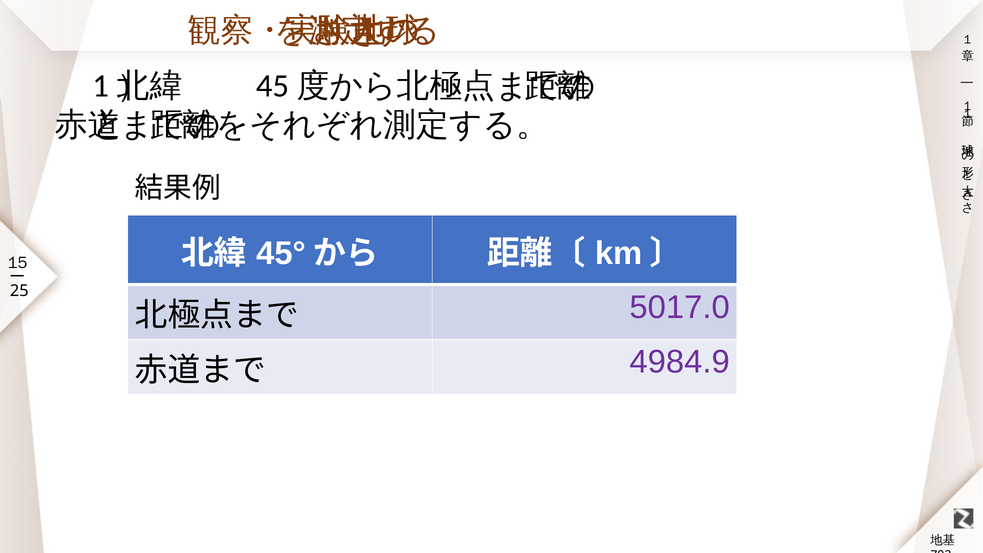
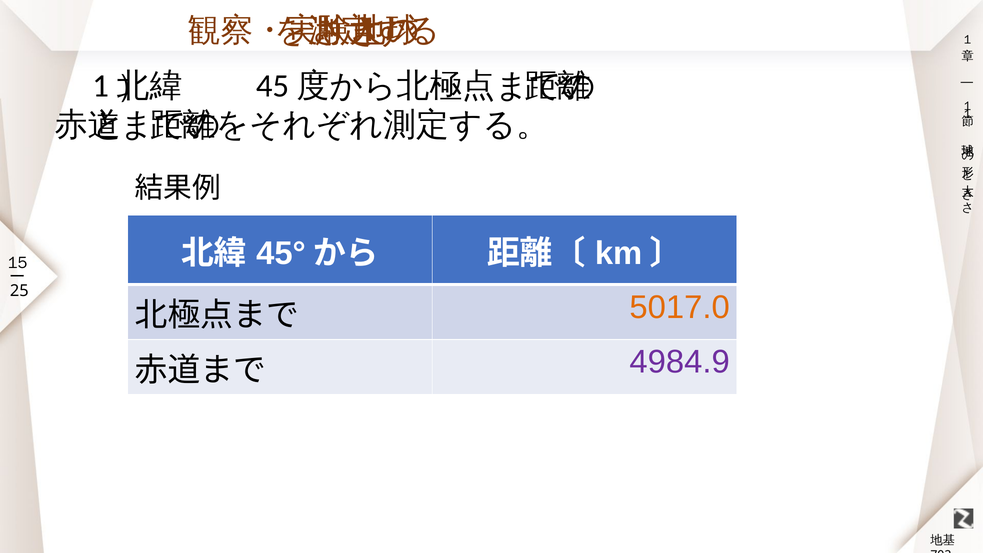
5017.0 colour: purple -> orange
